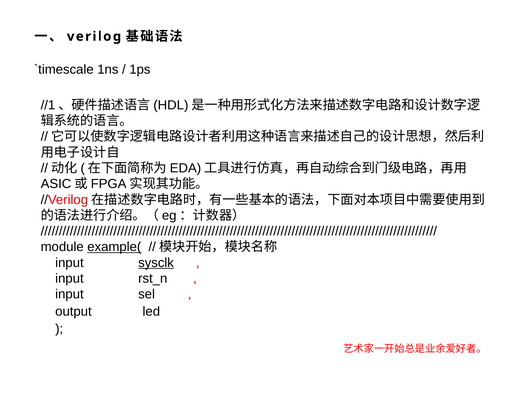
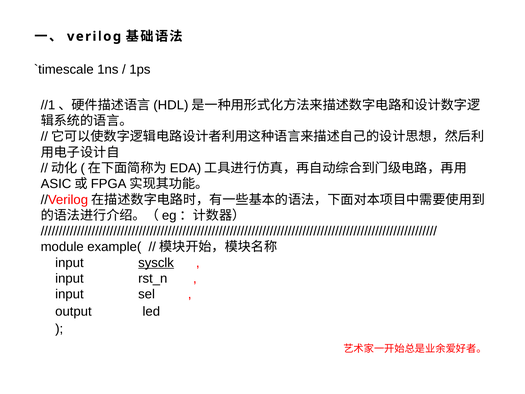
example( underline: present -> none
